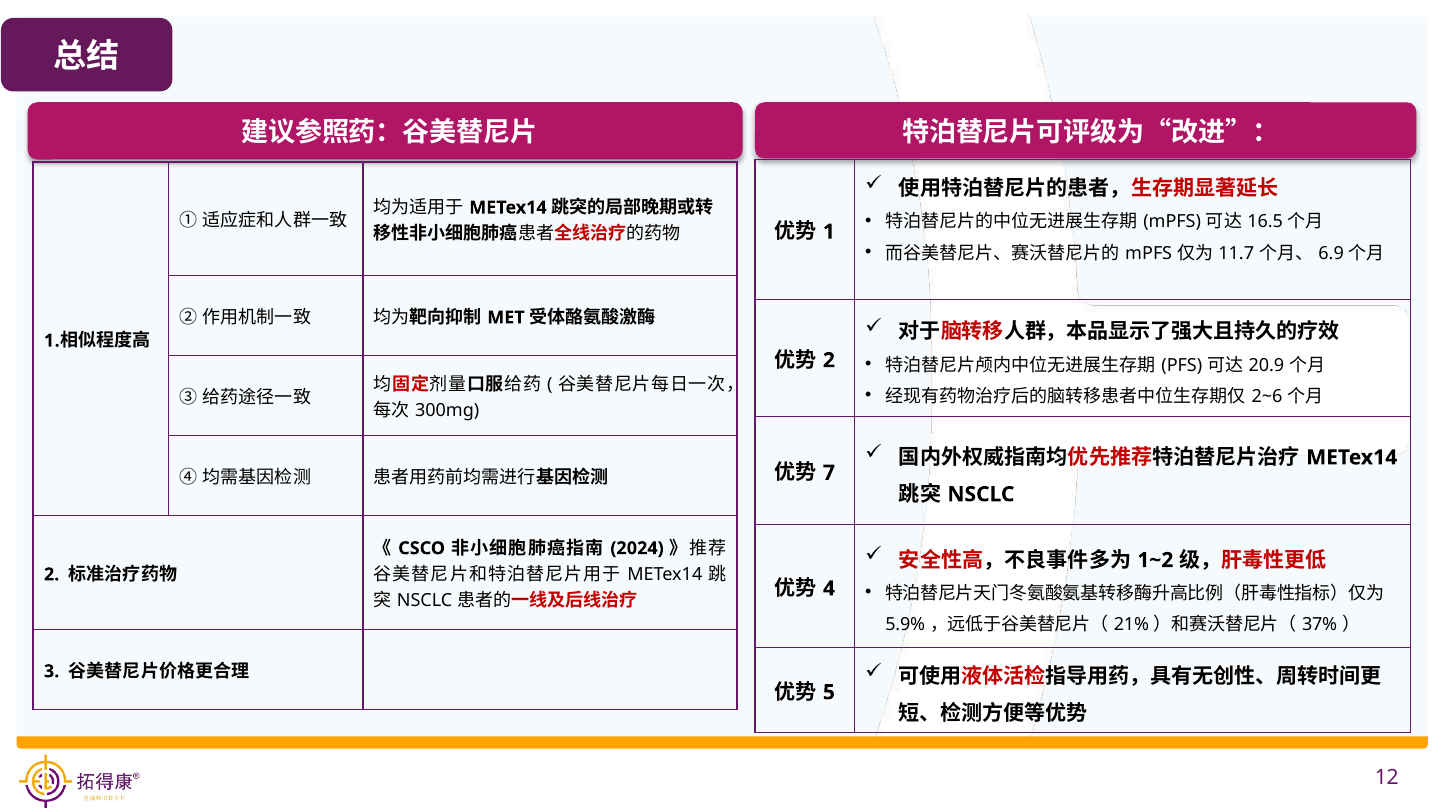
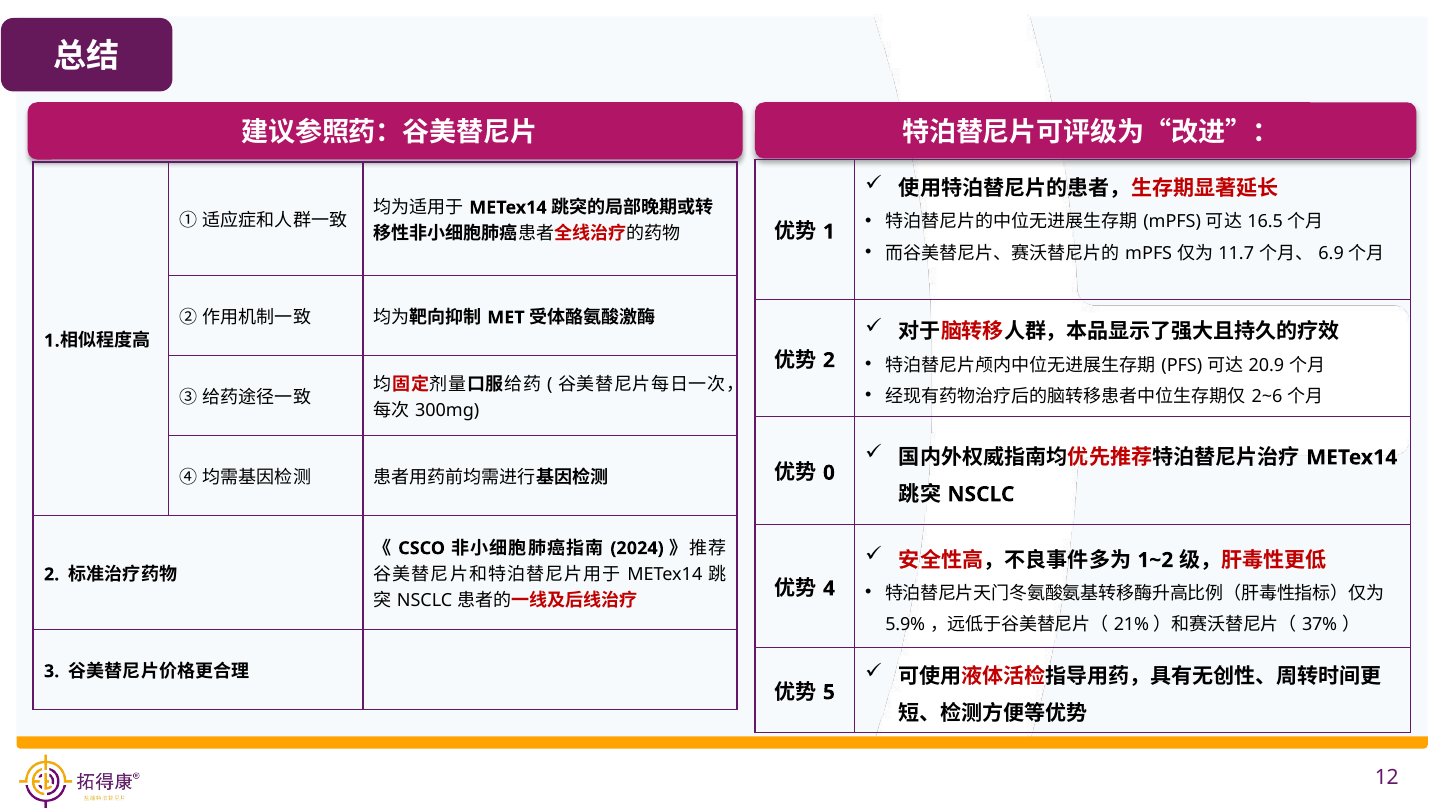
7: 7 -> 0
